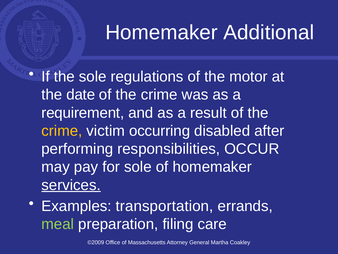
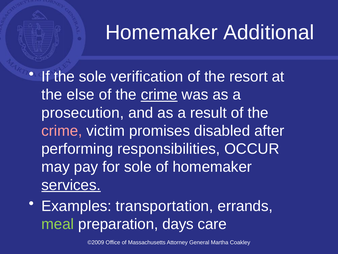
regulations: regulations -> verification
motor: motor -> resort
date: date -> else
crime at (159, 95) underline: none -> present
requirement: requirement -> prosecution
crime at (62, 131) colour: yellow -> pink
occurring: occurring -> promises
filing: filing -> days
